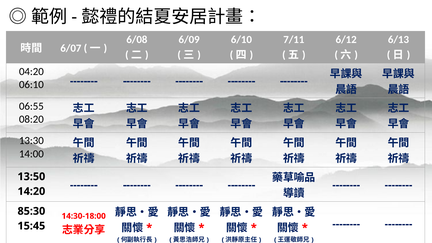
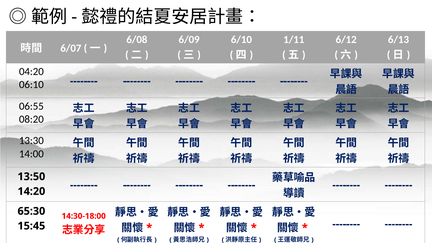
7/11: 7/11 -> 1/11
85:30: 85:30 -> 65:30
